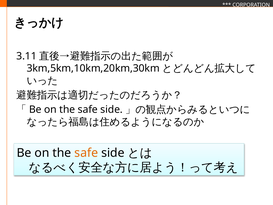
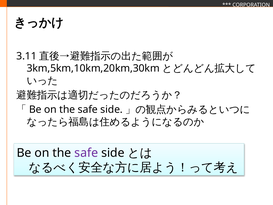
safe at (86, 153) colour: orange -> purple
